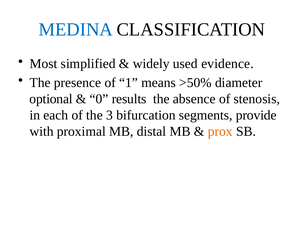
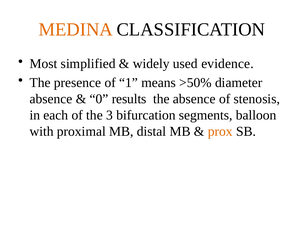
MEDINA colour: blue -> orange
optional at (51, 99): optional -> absence
provide: provide -> balloon
